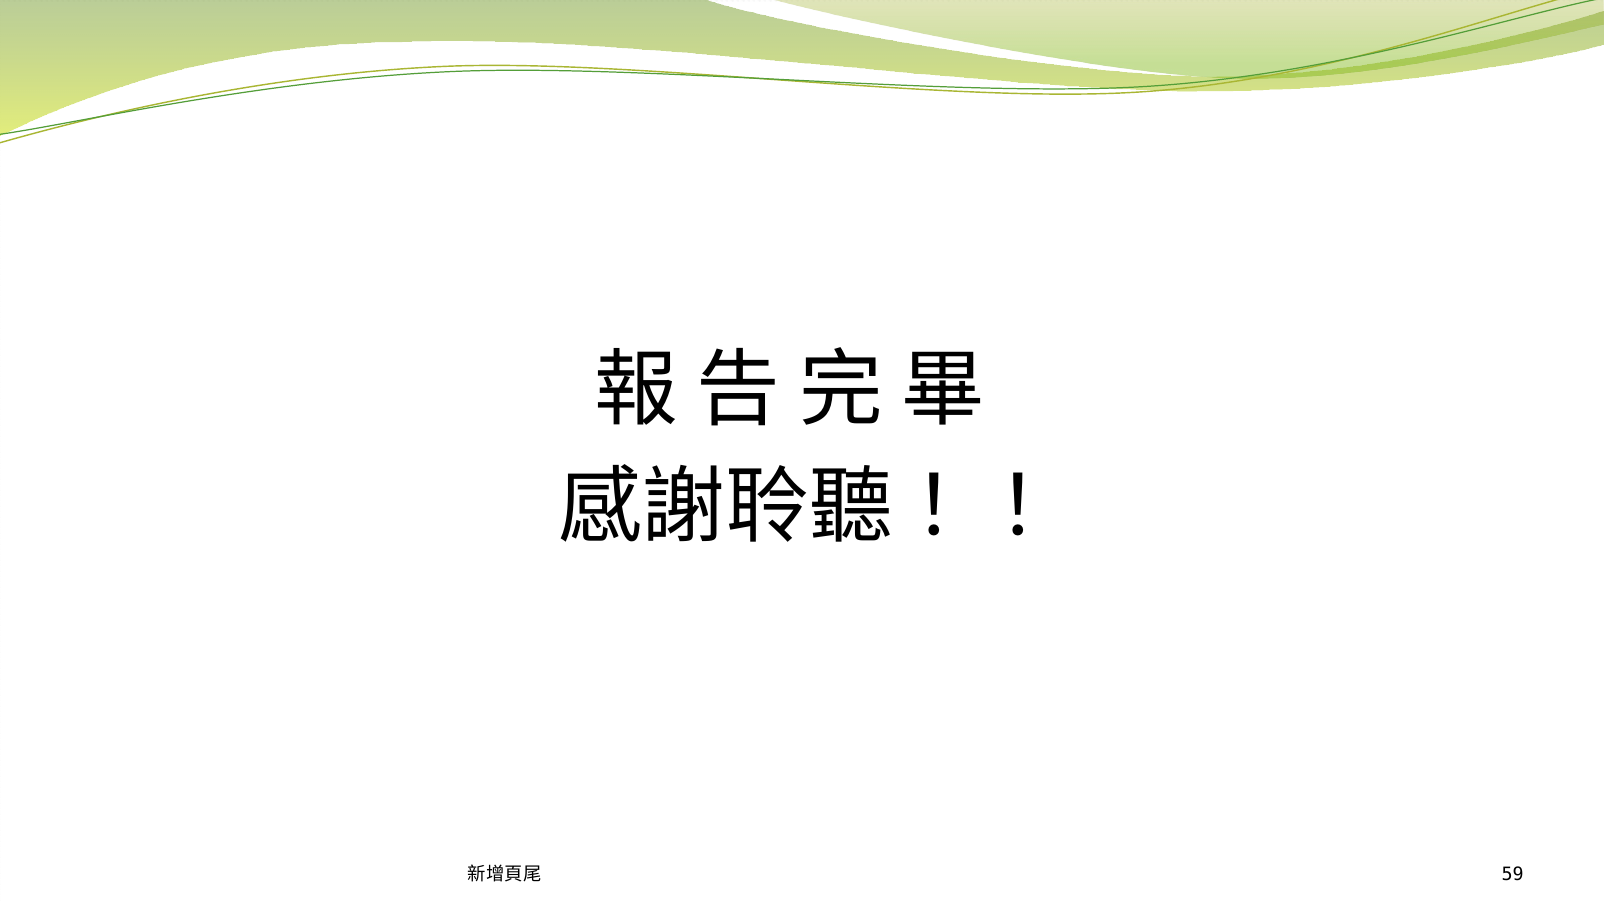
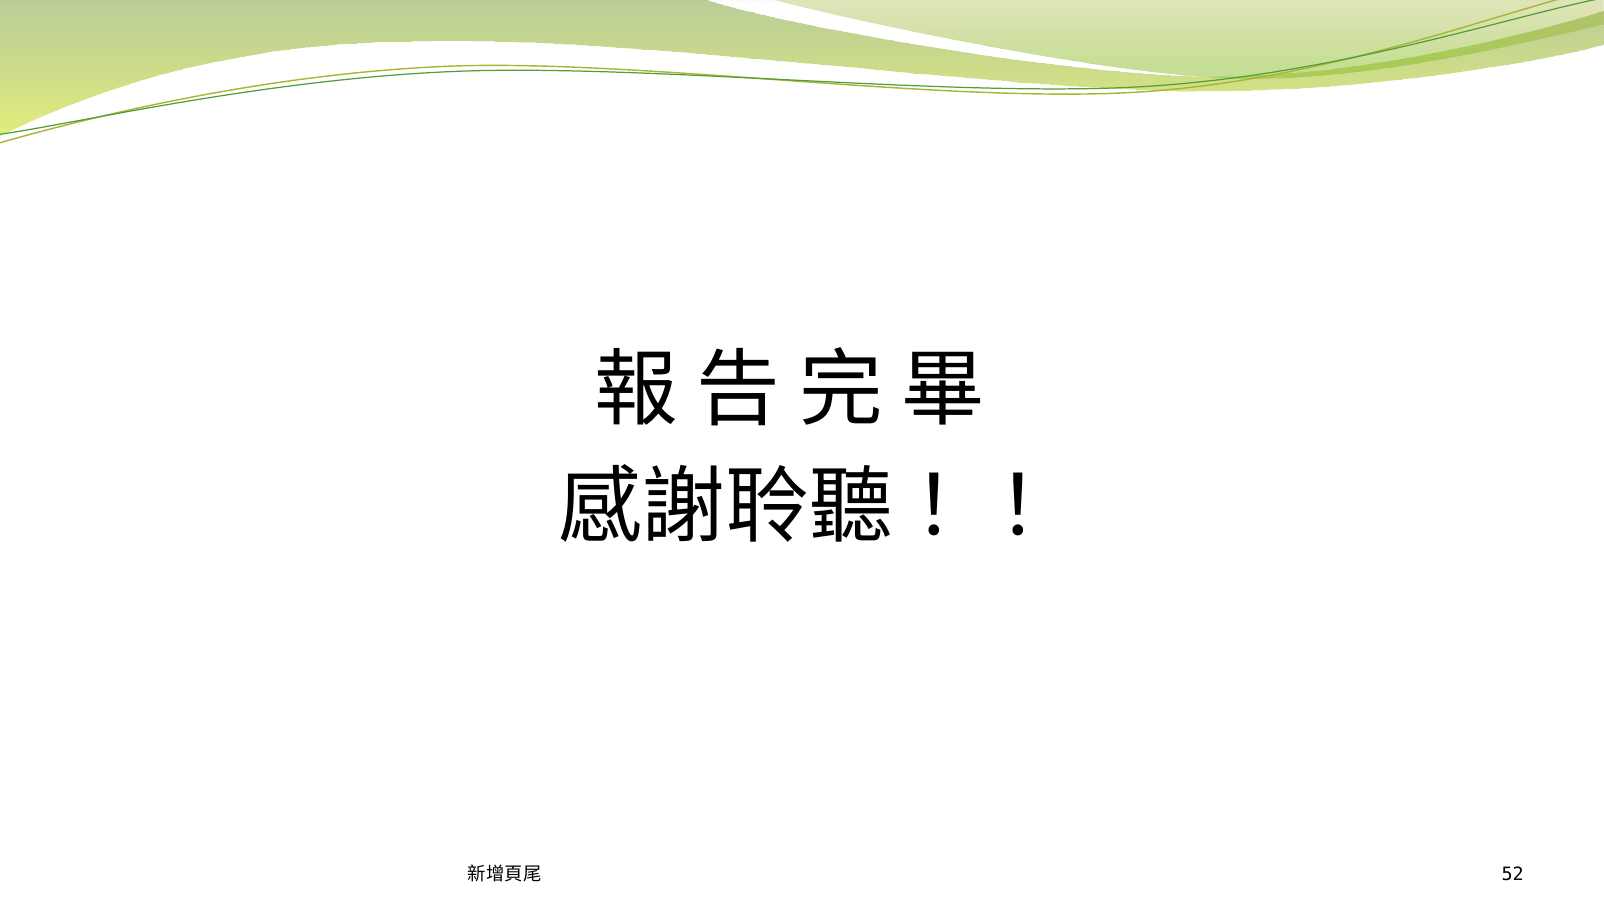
59: 59 -> 52
